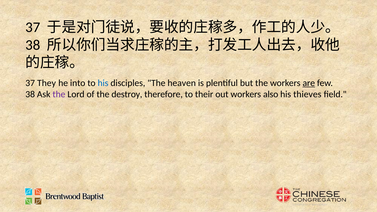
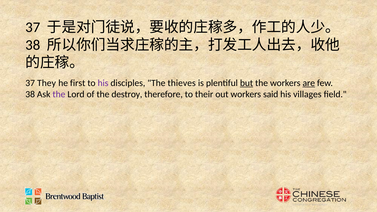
into: into -> first
his at (103, 83) colour: blue -> purple
heaven: heaven -> thieves
but underline: none -> present
also: also -> said
thieves: thieves -> villages
